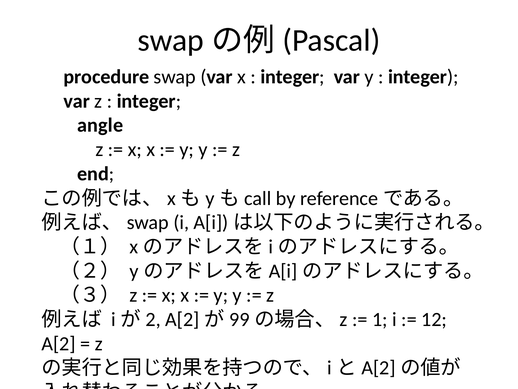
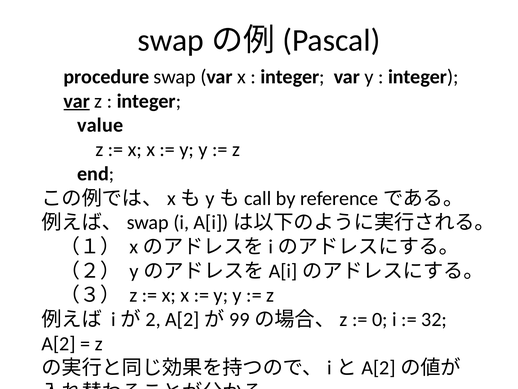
var at (77, 101) underline: none -> present
angle: angle -> value
1: 1 -> 0
12: 12 -> 32
